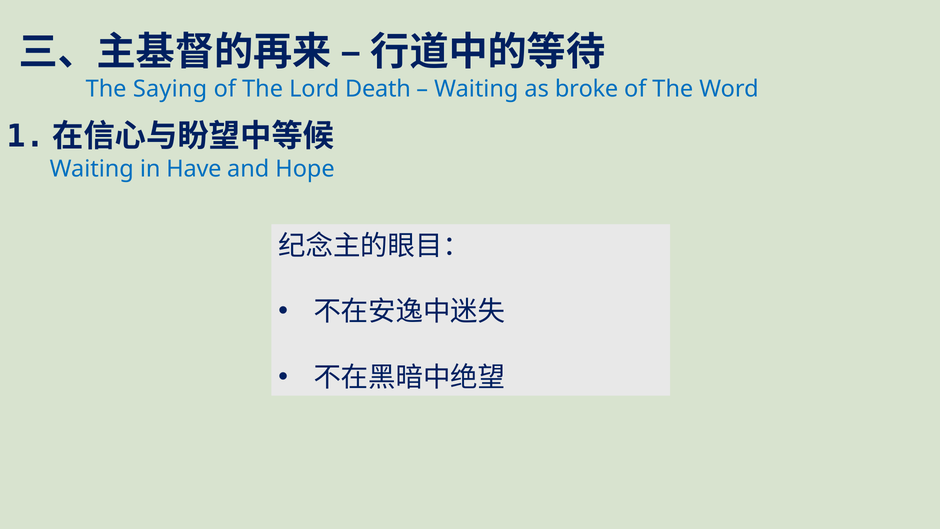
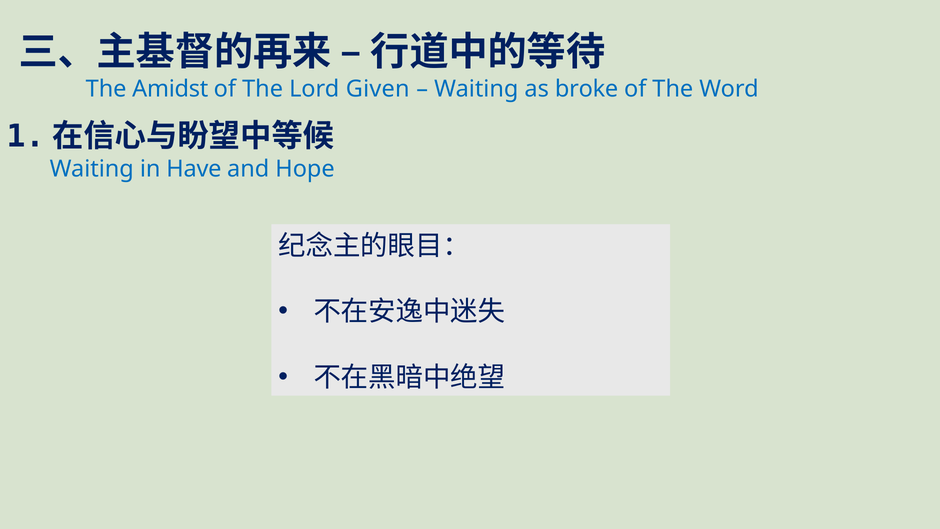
Saying: Saying -> Amidst
Death: Death -> Given
